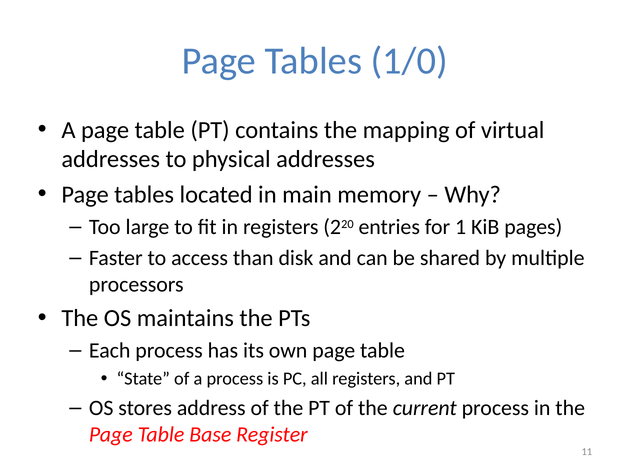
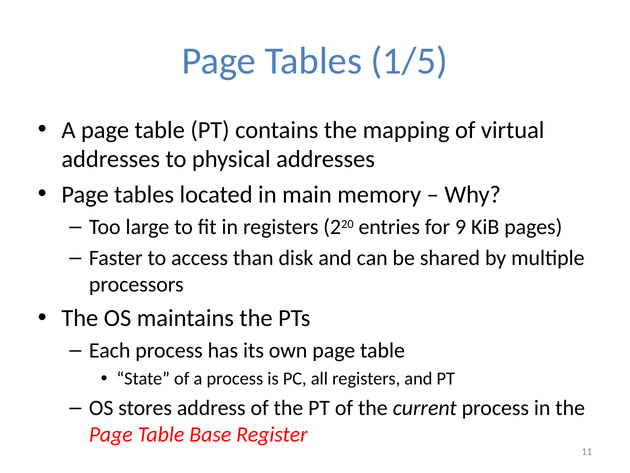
1/0: 1/0 -> 1/5
1: 1 -> 9
